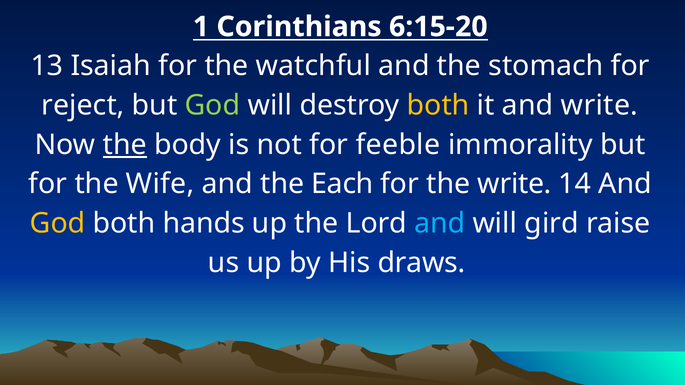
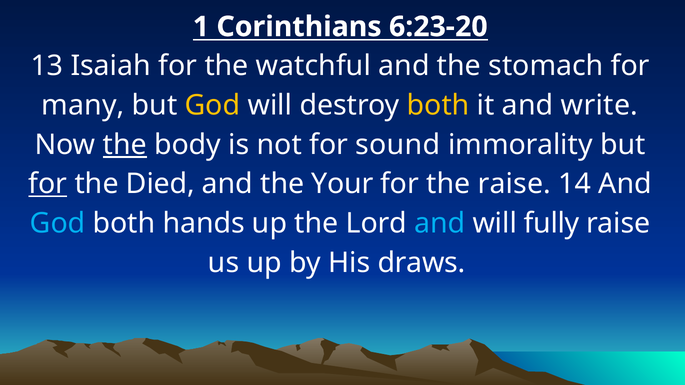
6:15-20: 6:15-20 -> 6:23-20
reject: reject -> many
God at (213, 105) colour: light green -> yellow
feeble: feeble -> sound
for at (48, 184) underline: none -> present
Wife: Wife -> Died
Each: Each -> Your
the write: write -> raise
God at (58, 224) colour: yellow -> light blue
gird: gird -> fully
